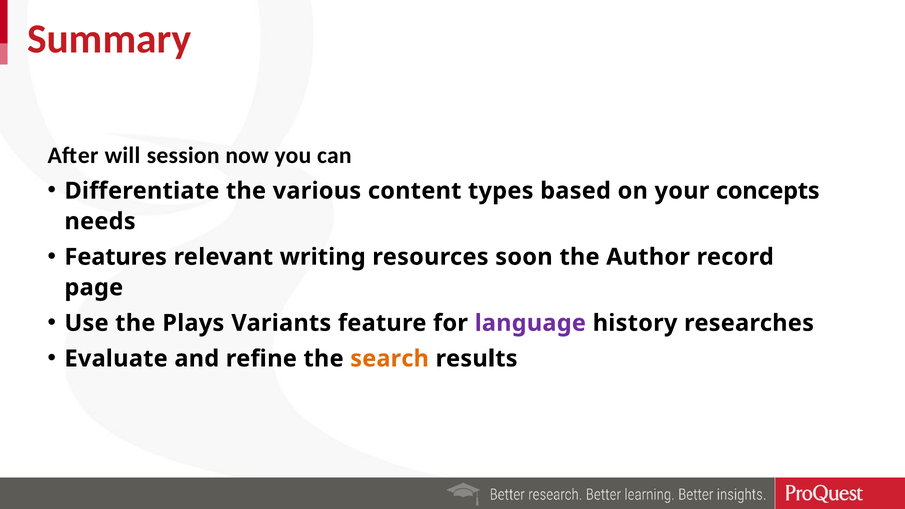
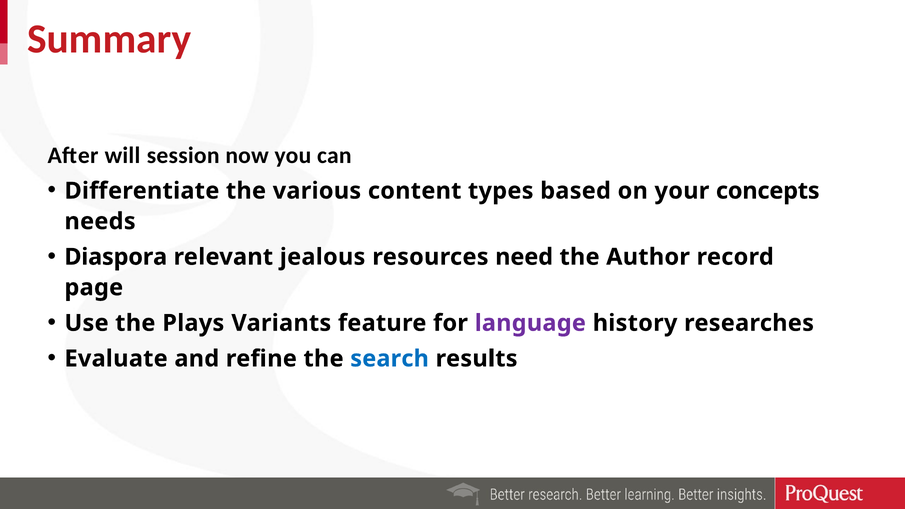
Features: Features -> Diaspora
writing: writing -> jealous
soon: soon -> need
search colour: orange -> blue
